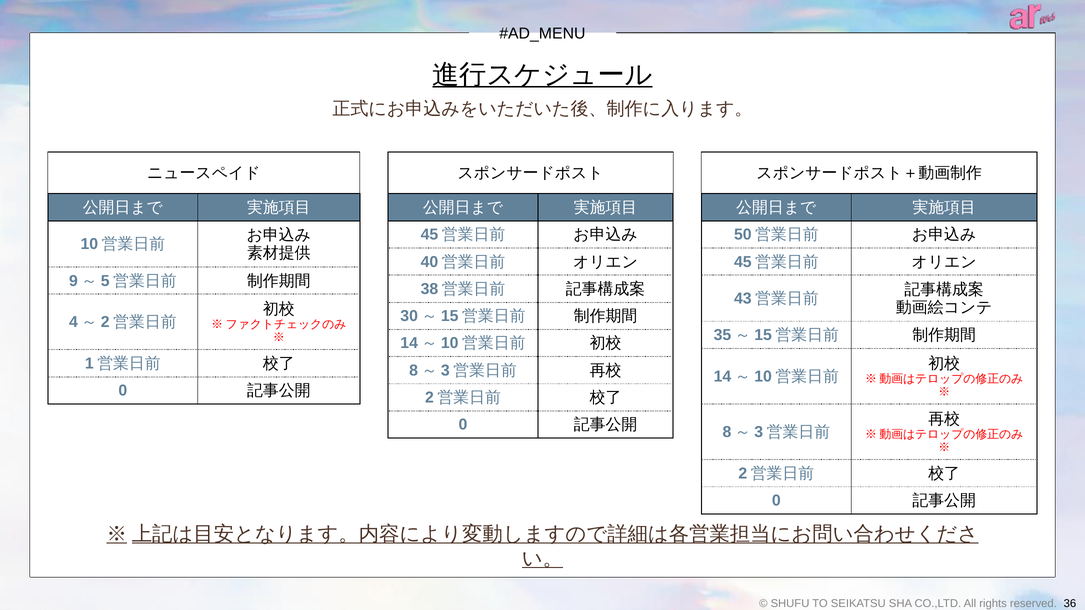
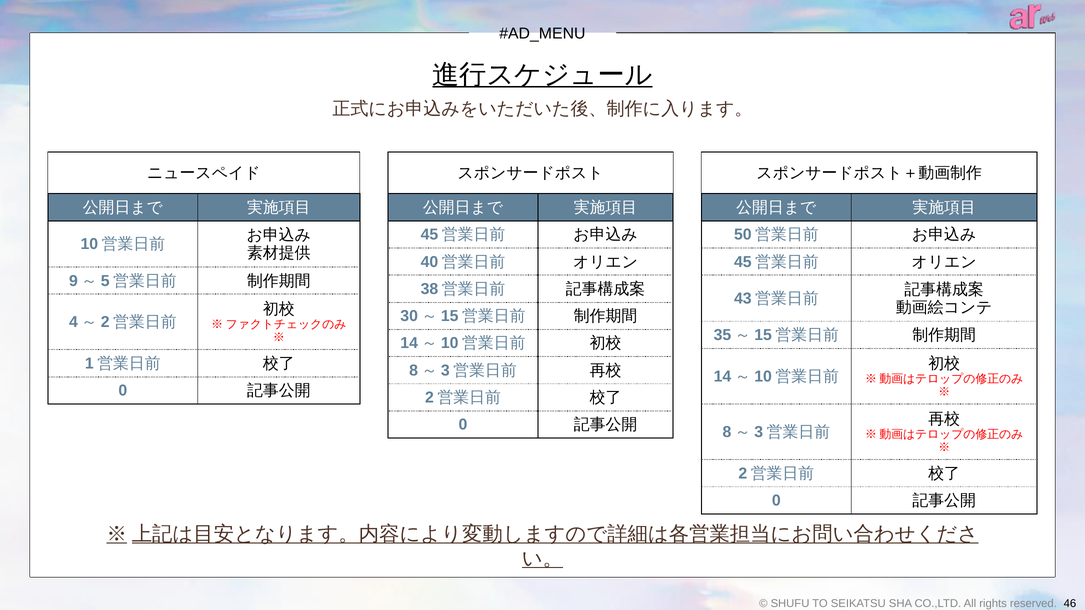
36: 36 -> 46
